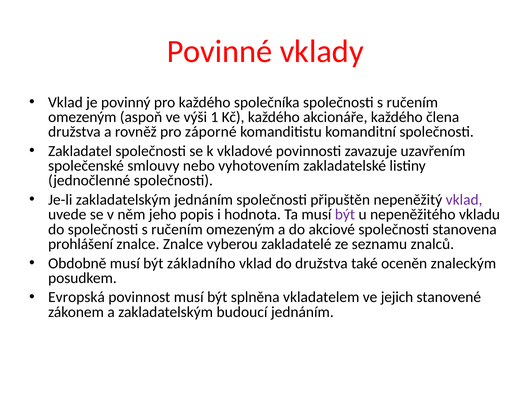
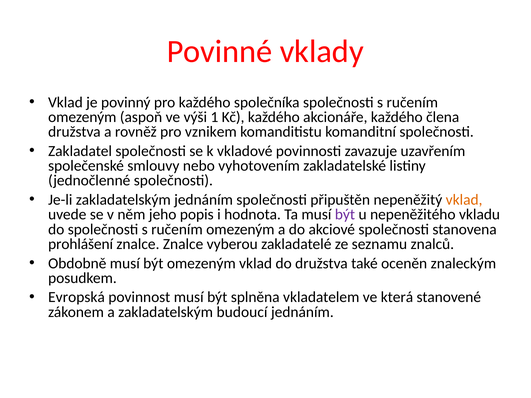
záporné: záporné -> vznikem
vklad at (464, 200) colour: purple -> orange
být základního: základního -> omezeným
jejich: jejich -> která
